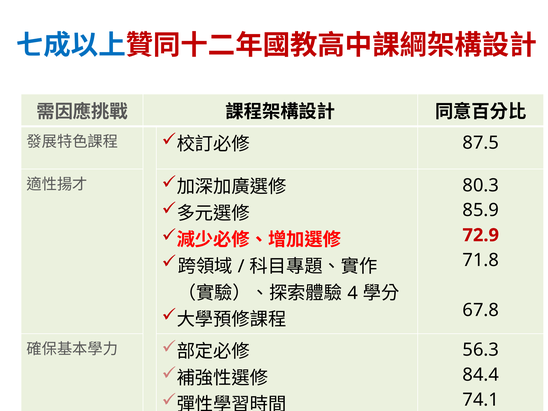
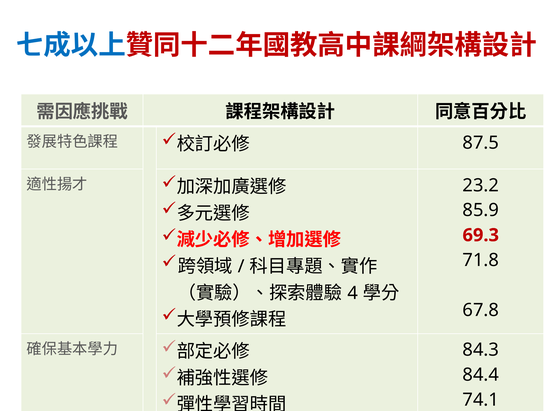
80.3: 80.3 -> 23.2
72.9: 72.9 -> 69.3
56.3: 56.3 -> 84.3
